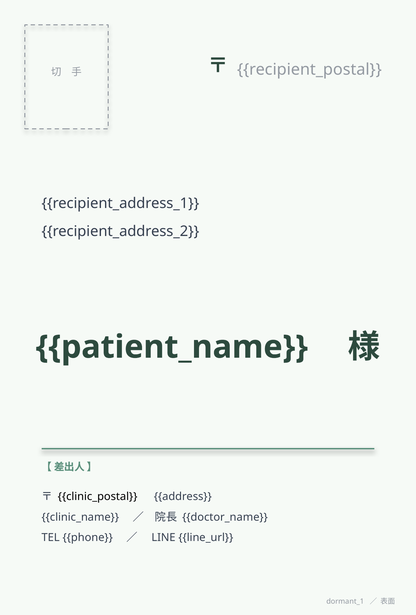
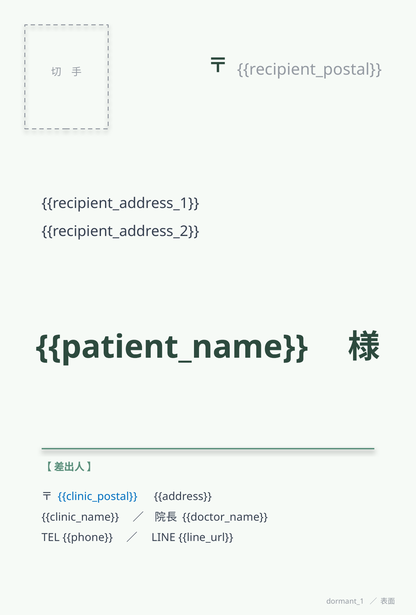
clinic_postal colour: black -> blue
